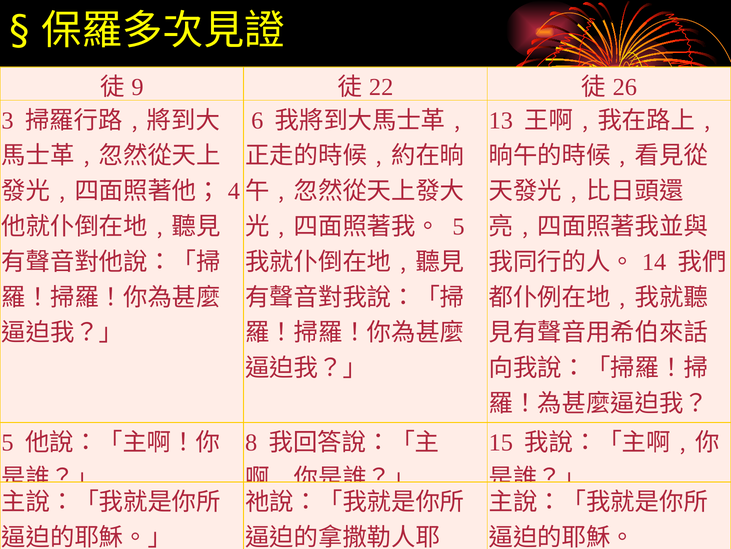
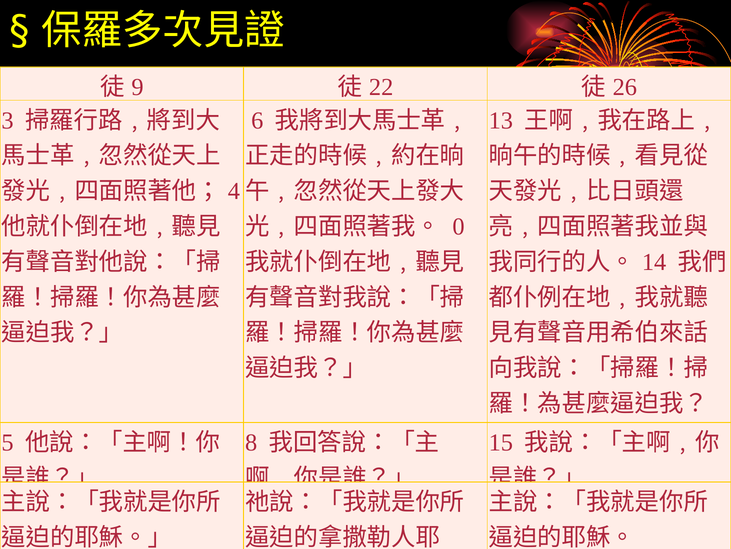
5 at (458, 226): 5 -> 0
